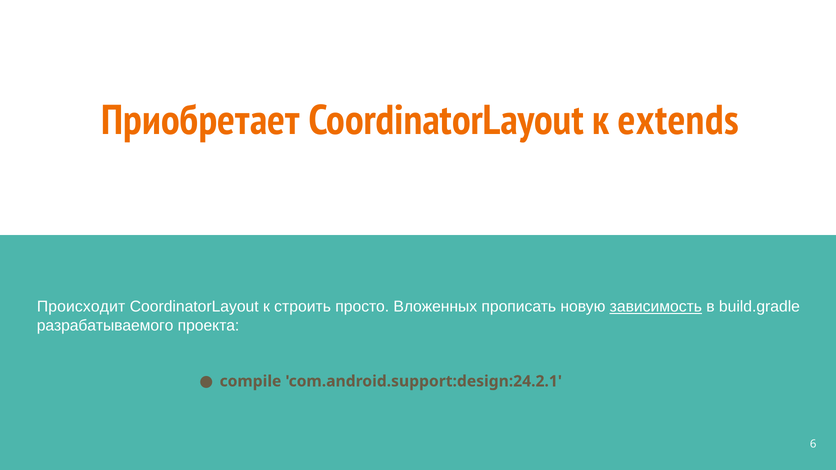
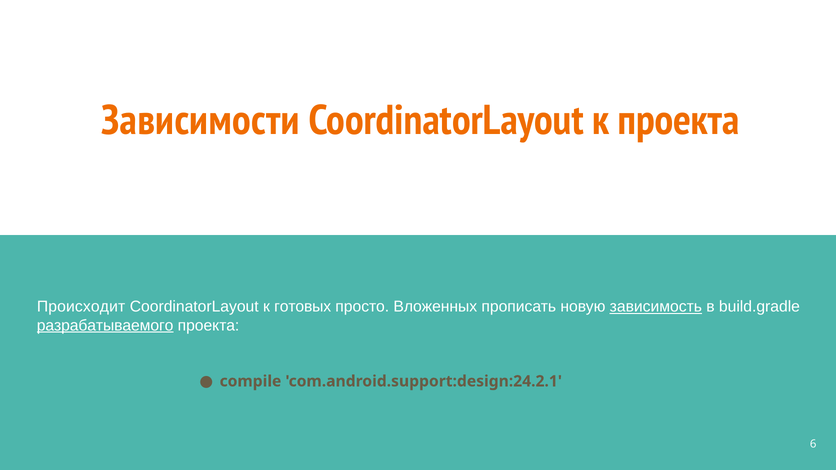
Приобретает: Приобретает -> Зависимости
к extends: extends -> проекта
строить: строить -> готовых
разрабатываемого underline: none -> present
